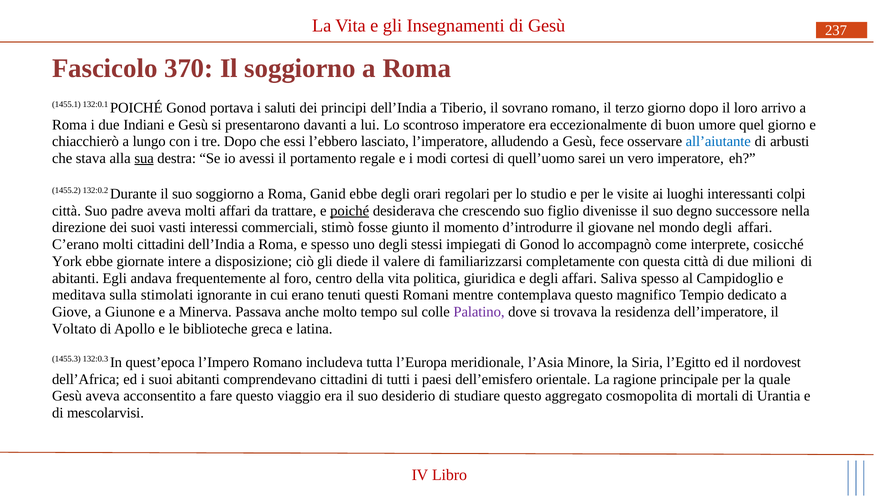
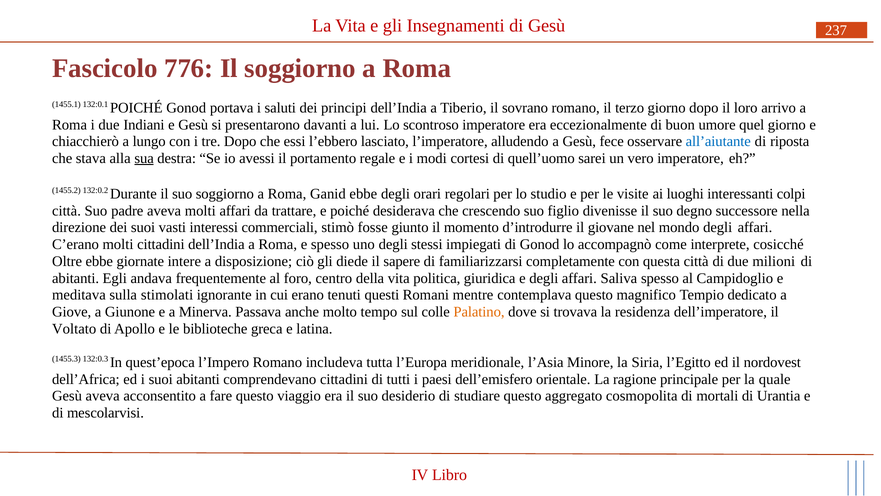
370: 370 -> 776
arbusti: arbusti -> riposta
poiché at (350, 211) underline: present -> none
York: York -> Oltre
valere: valere -> sapere
Palatino colour: purple -> orange
